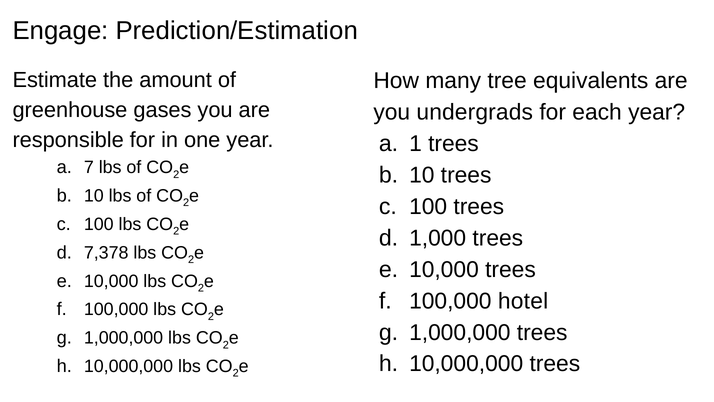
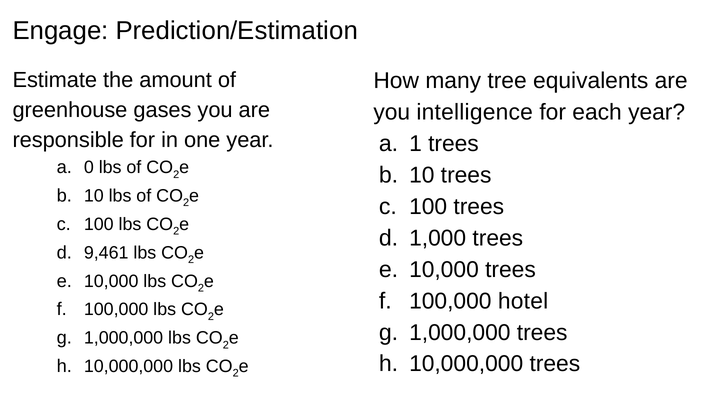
undergrads: undergrads -> intelligence
7: 7 -> 0
7,378: 7,378 -> 9,461
